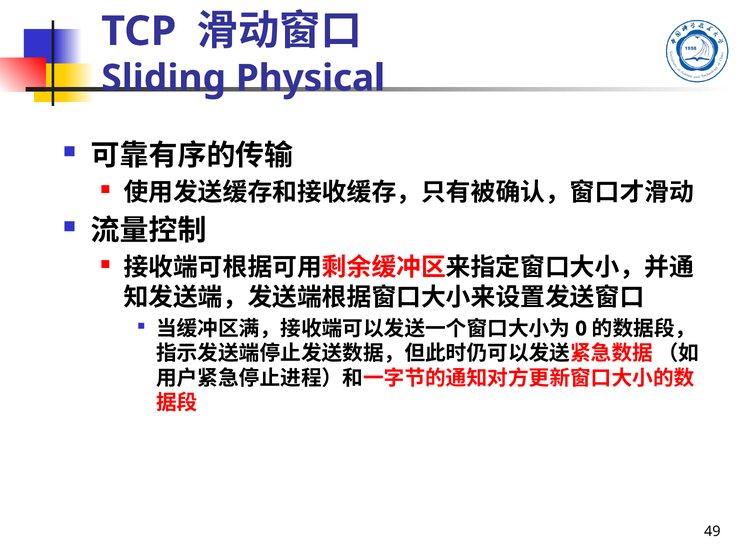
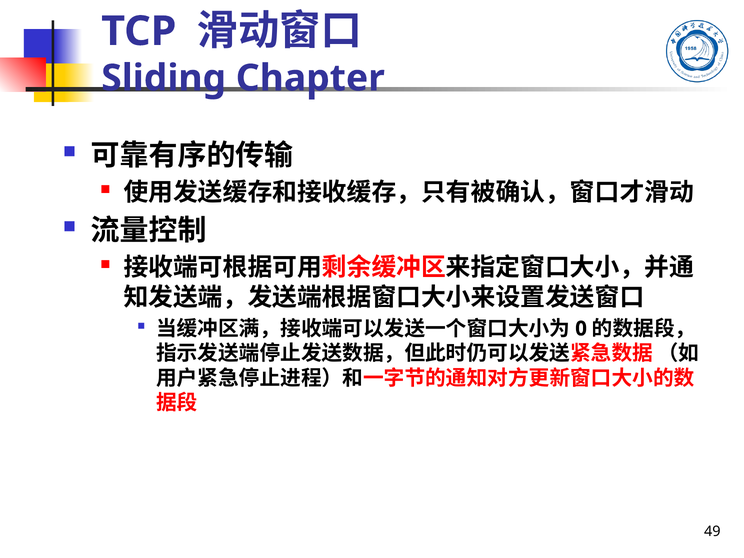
Physical: Physical -> Chapter
